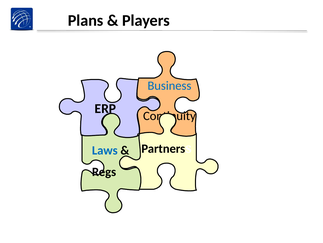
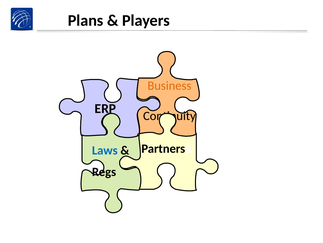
Business colour: blue -> orange
